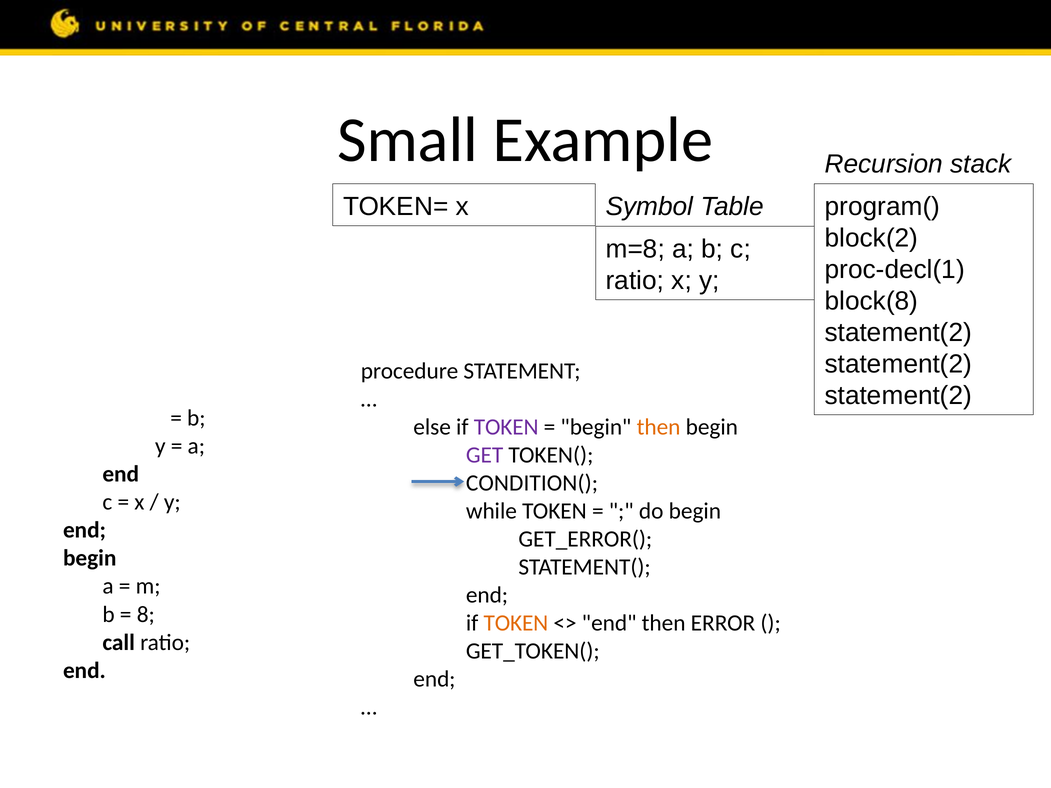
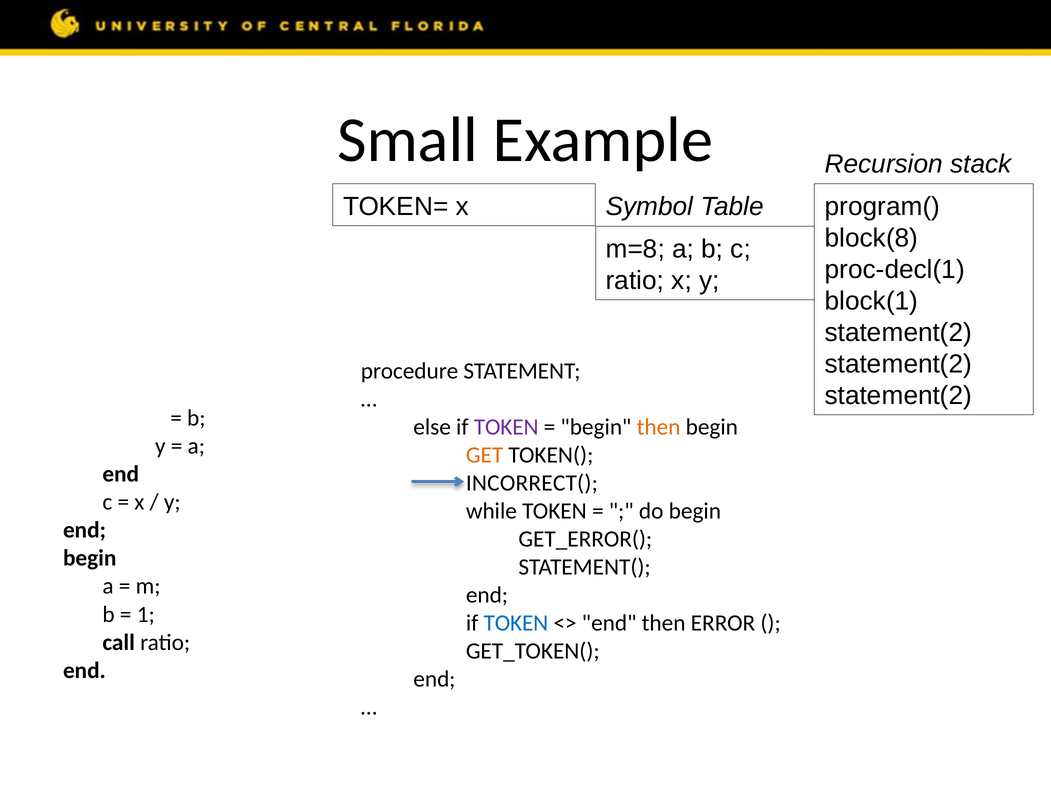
block(2: block(2 -> block(8
block(8: block(8 -> block(1
GET colour: purple -> orange
CONDITION(: CONDITION( -> INCORRECT(
8 at (146, 614): 8 -> 1
TOKEN at (516, 623) colour: orange -> blue
